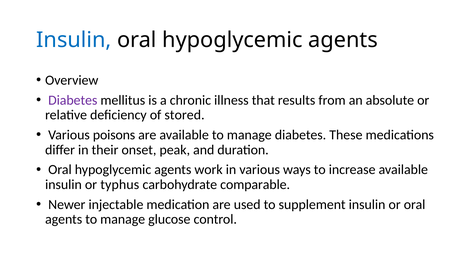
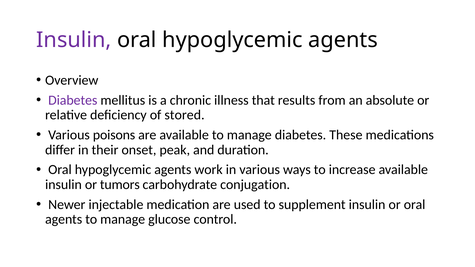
Insulin at (74, 40) colour: blue -> purple
typhus: typhus -> tumors
comparable: comparable -> conjugation
